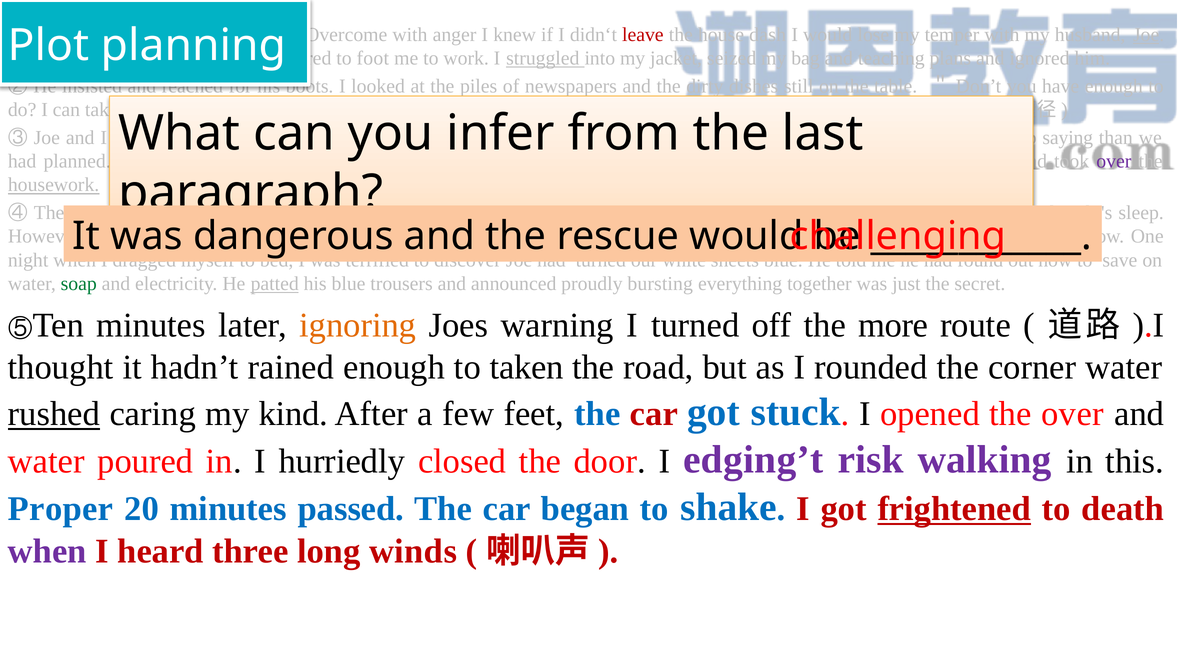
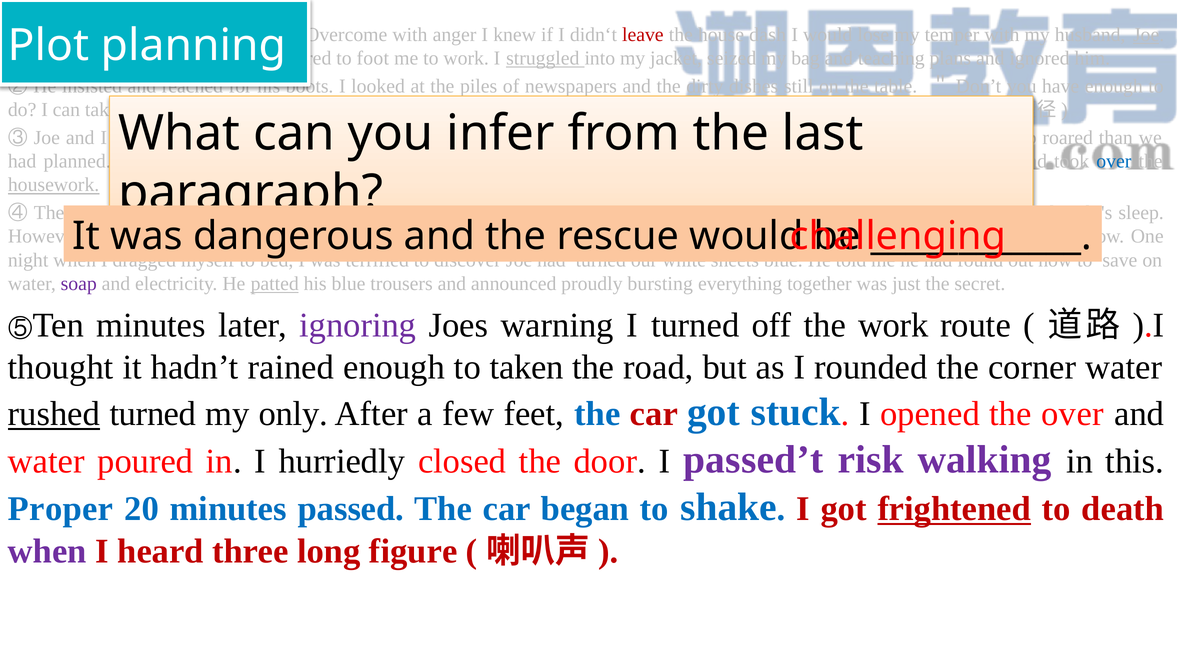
saying: saying -> roared
over at (1114, 161) colour: purple -> blue
soap colour: green -> purple
ignoring colour: orange -> purple
the more: more -> work
rushed caring: caring -> turned
kind: kind -> only
edging’t: edging’t -> passed’t
winds: winds -> figure
